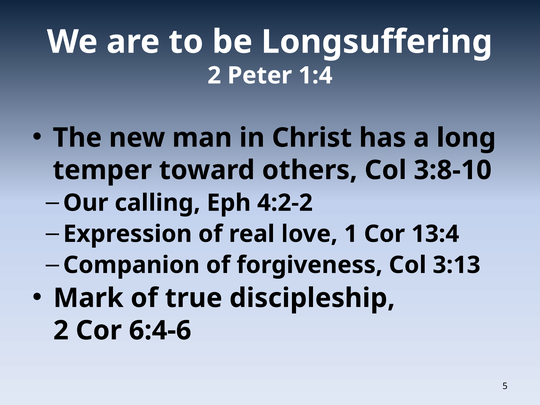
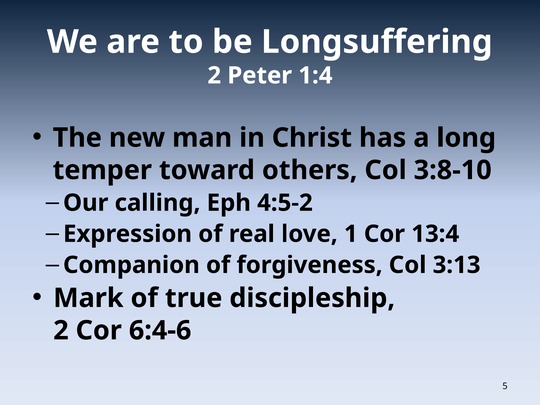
4:2-2: 4:2-2 -> 4:5-2
